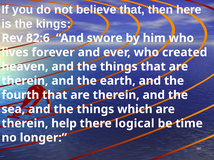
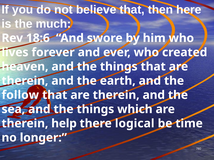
kings: kings -> much
82:6: 82:6 -> 18:6
fourth: fourth -> follow
